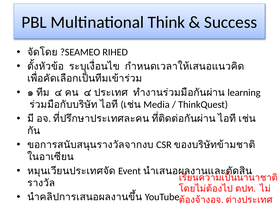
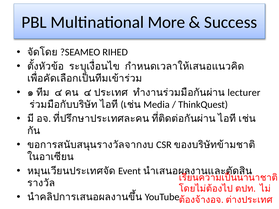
Think: Think -> More
learning: learning -> lecturer
